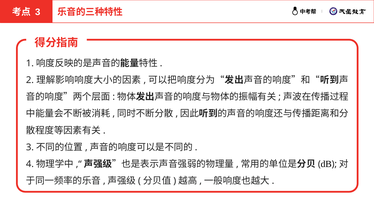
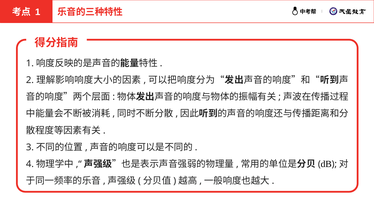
3 at (38, 12): 3 -> 1
